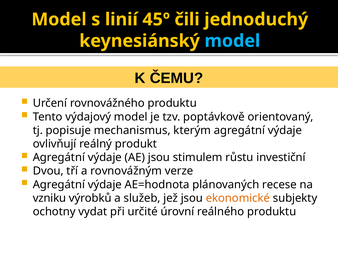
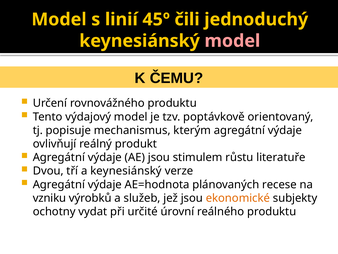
model at (232, 41) colour: light blue -> pink
investiční: investiční -> literatuře
a rovnovážným: rovnovážným -> keynesiánský
